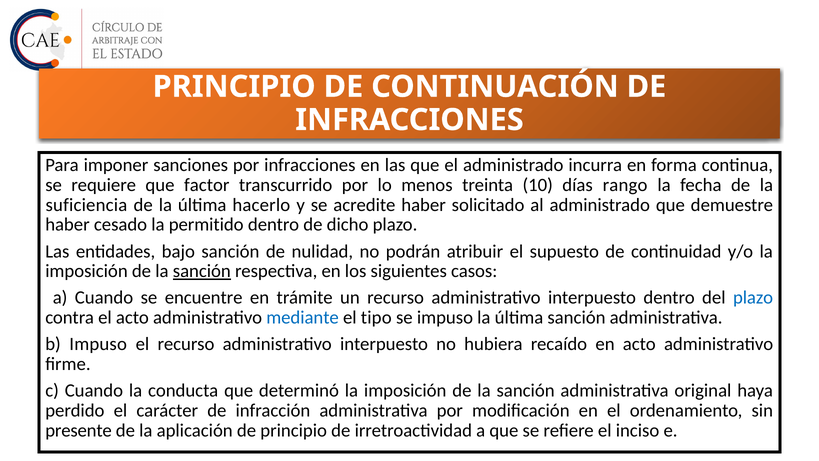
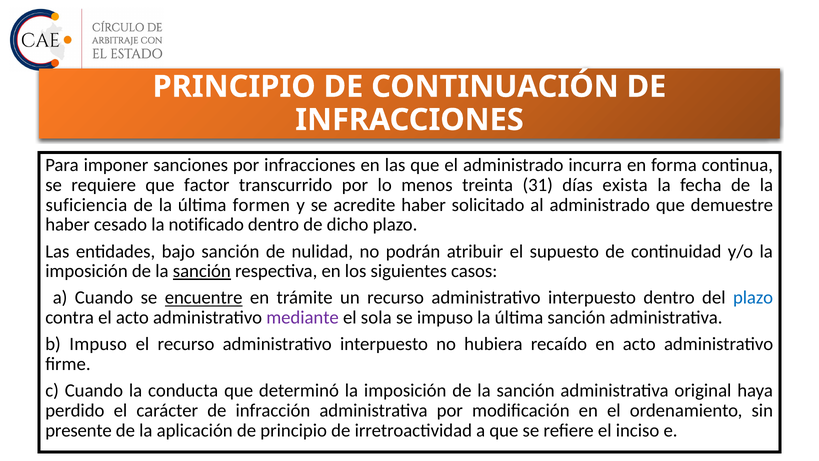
10: 10 -> 31
rango: rango -> exista
hacerlo: hacerlo -> formen
permitido: permitido -> notificado
encuentre underline: none -> present
mediante colour: blue -> purple
tipo: tipo -> sola
